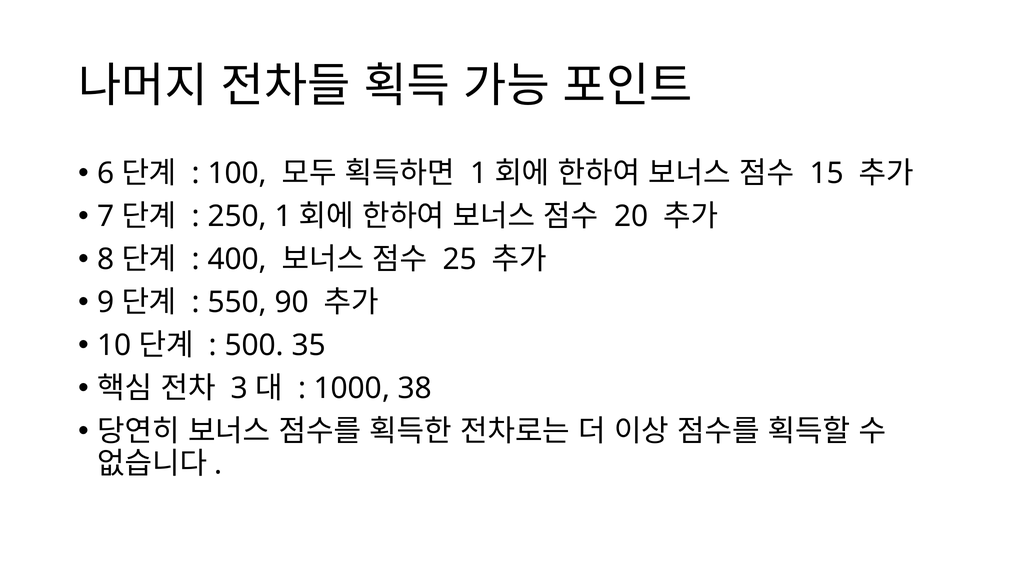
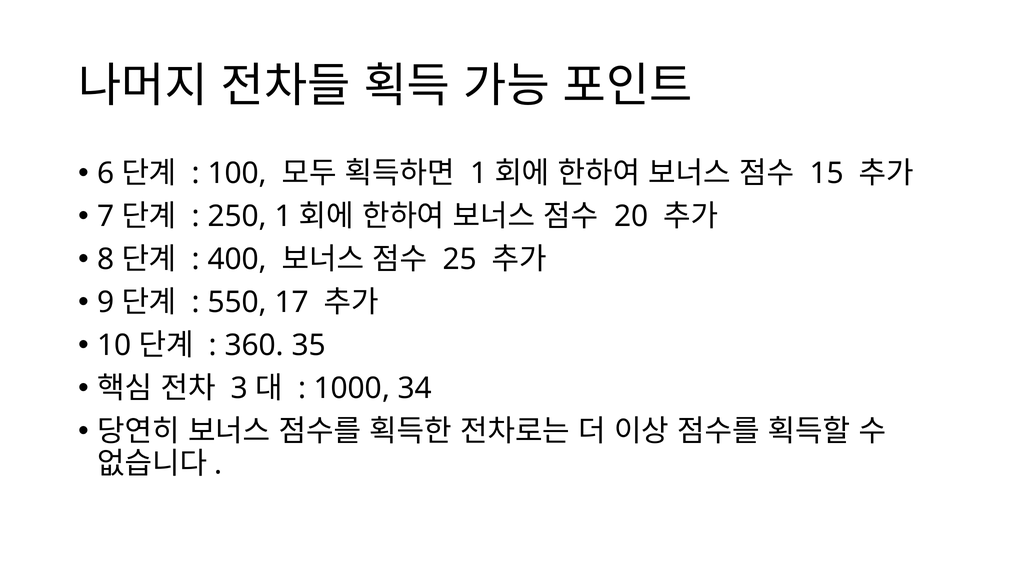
90: 90 -> 17
500: 500 -> 360
38: 38 -> 34
